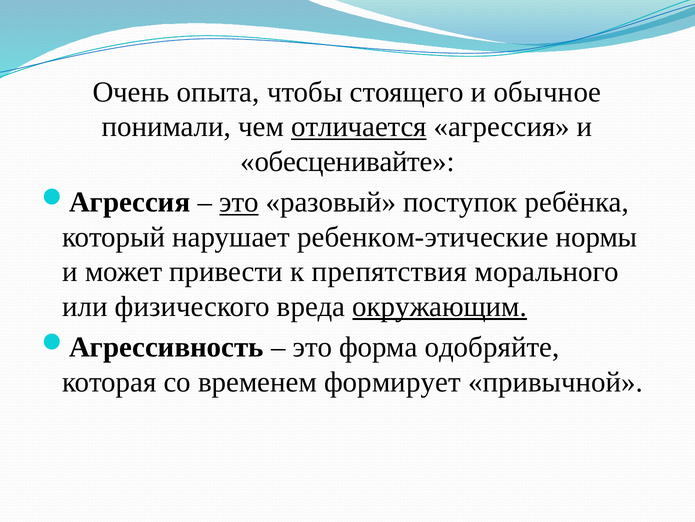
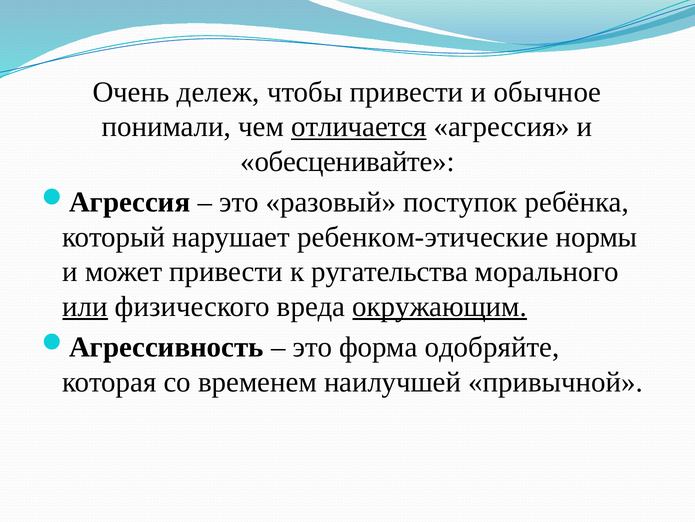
опыта: опыта -> дележ
чтобы стоящего: стоящего -> привести
это at (239, 202) underline: present -> none
препятствия: препятствия -> ругательства
или underline: none -> present
формирует: формирует -> наилучшей
